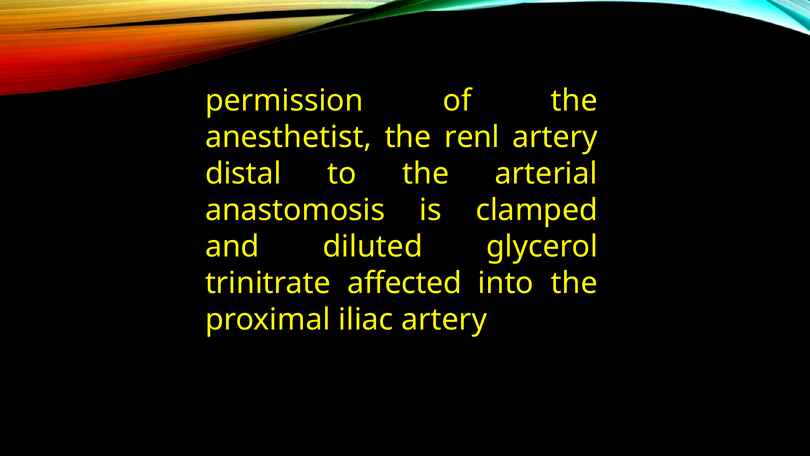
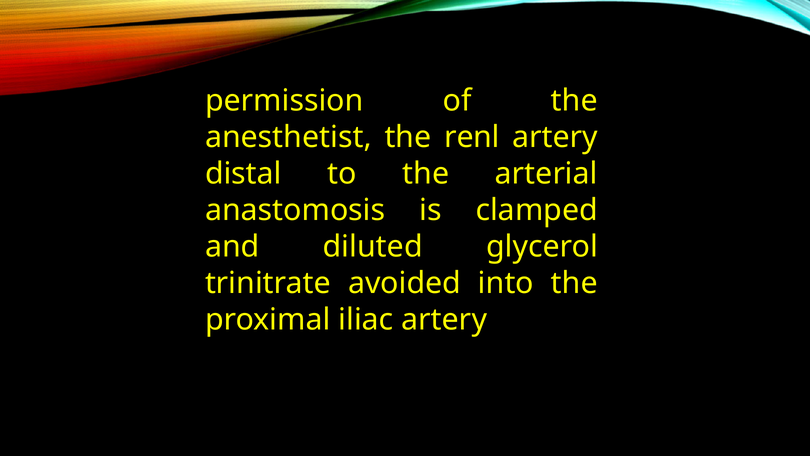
affected: affected -> avoided
